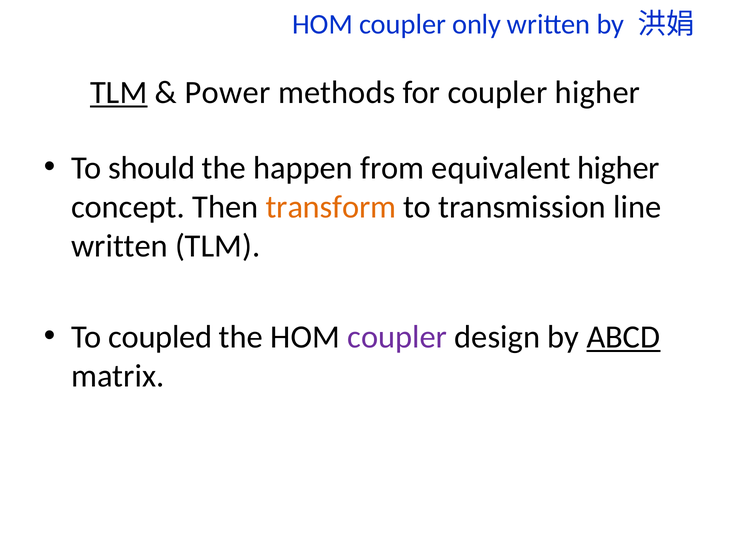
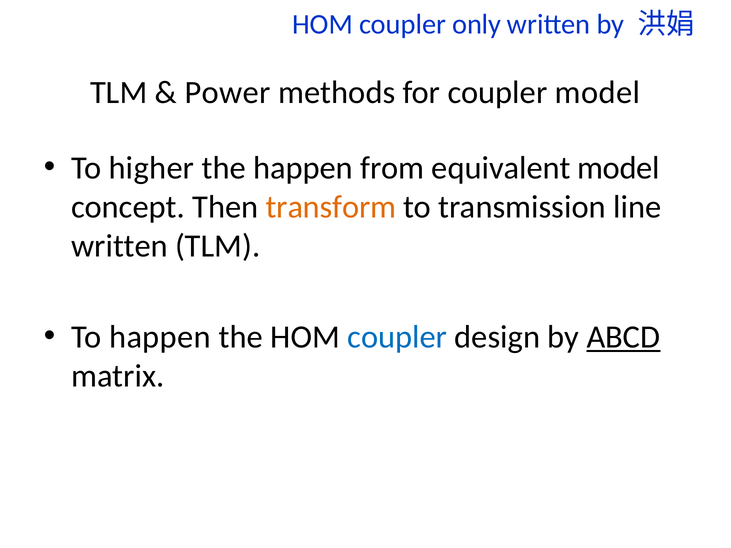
TLM at (119, 93) underline: present -> none
coupler higher: higher -> model
should: should -> higher
equivalent higher: higher -> model
To coupled: coupled -> happen
coupler at (397, 337) colour: purple -> blue
